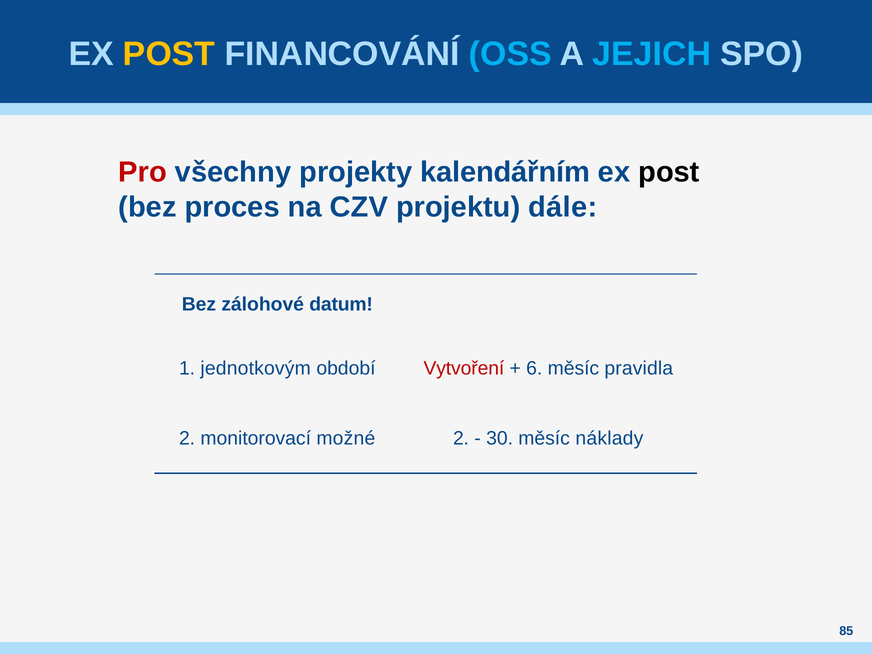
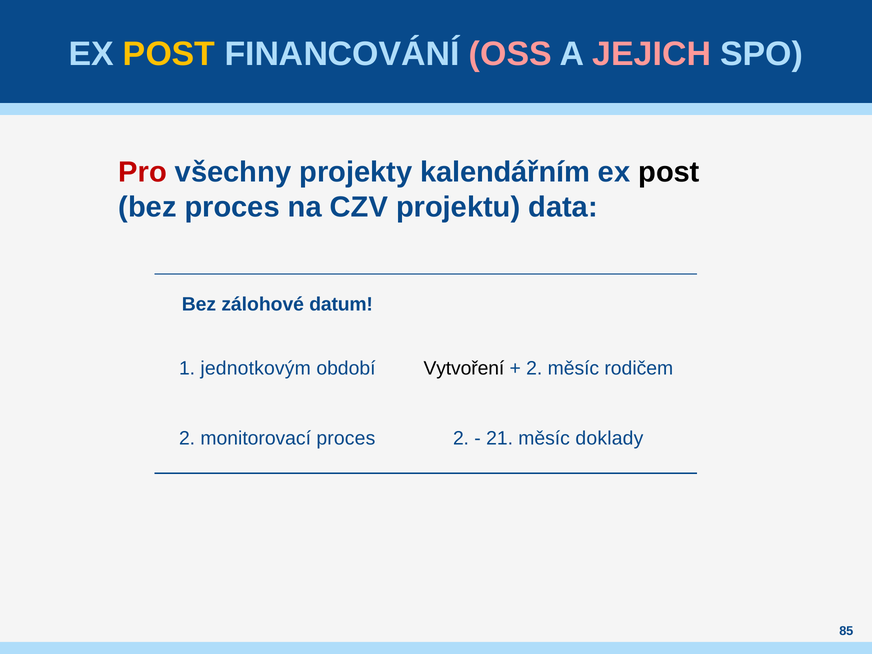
OSS colour: light blue -> pink
JEJICH colour: light blue -> pink
dále: dále -> data
Vytvoření colour: red -> black
6 at (534, 368): 6 -> 2
pravidla: pravidla -> rodičem
monitorovací možné: možné -> proces
30: 30 -> 21
náklady: náklady -> doklady
